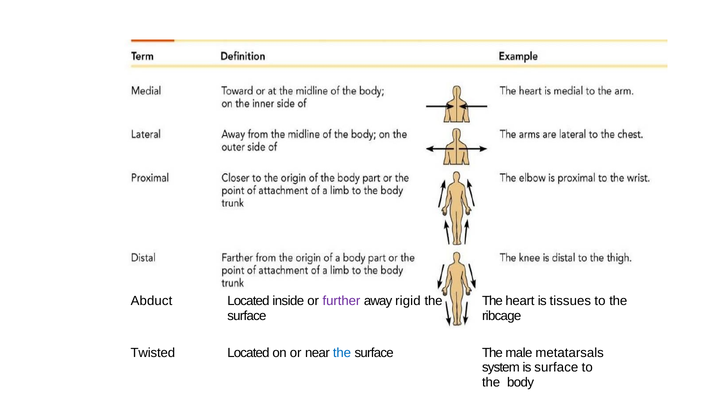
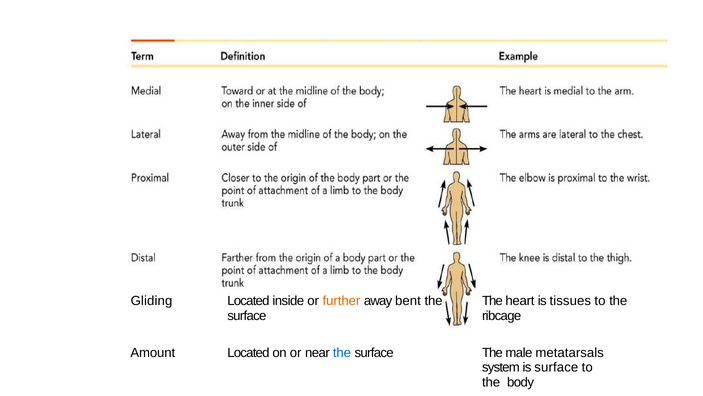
Abduct: Abduct -> Gliding
further colour: purple -> orange
rigid: rigid -> bent
Twisted: Twisted -> Amount
